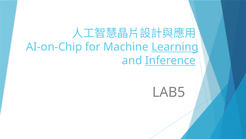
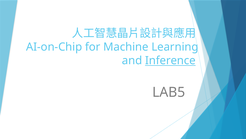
Learning underline: present -> none
